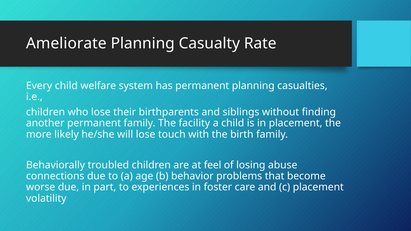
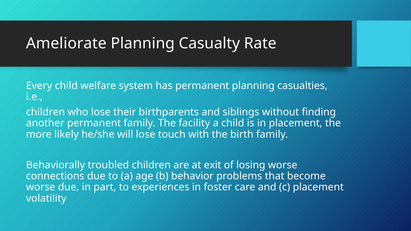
feel: feel -> exit
losing abuse: abuse -> worse
